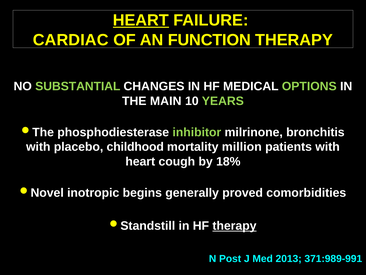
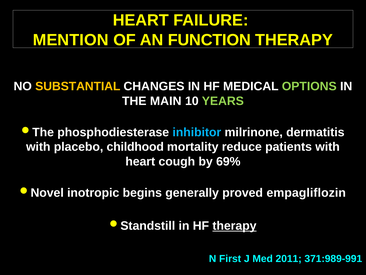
HEART at (141, 20) underline: present -> none
CARDIAC: CARDIAC -> MENTION
SUBSTANTIAL colour: light green -> yellow
inhibitor colour: light green -> light blue
bronchitis: bronchitis -> dermatitis
million: million -> reduce
18%: 18% -> 69%
comorbidities: comorbidities -> empagliflozin
Post: Post -> First
2013: 2013 -> 2011
